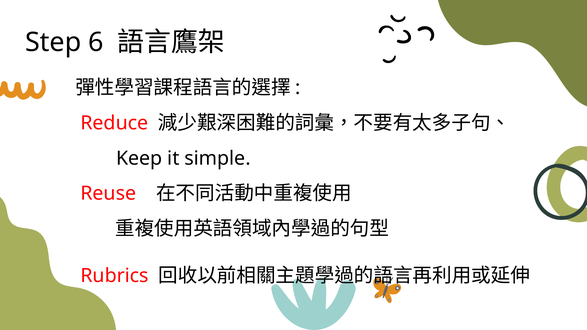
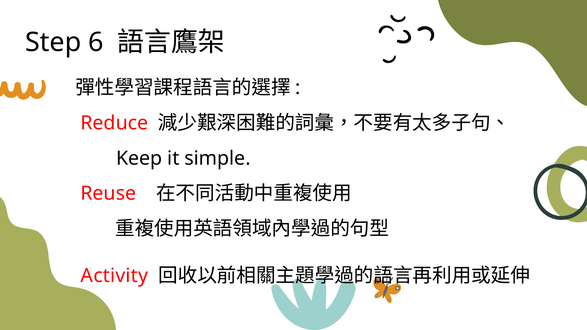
Rubrics: Rubrics -> Activity
